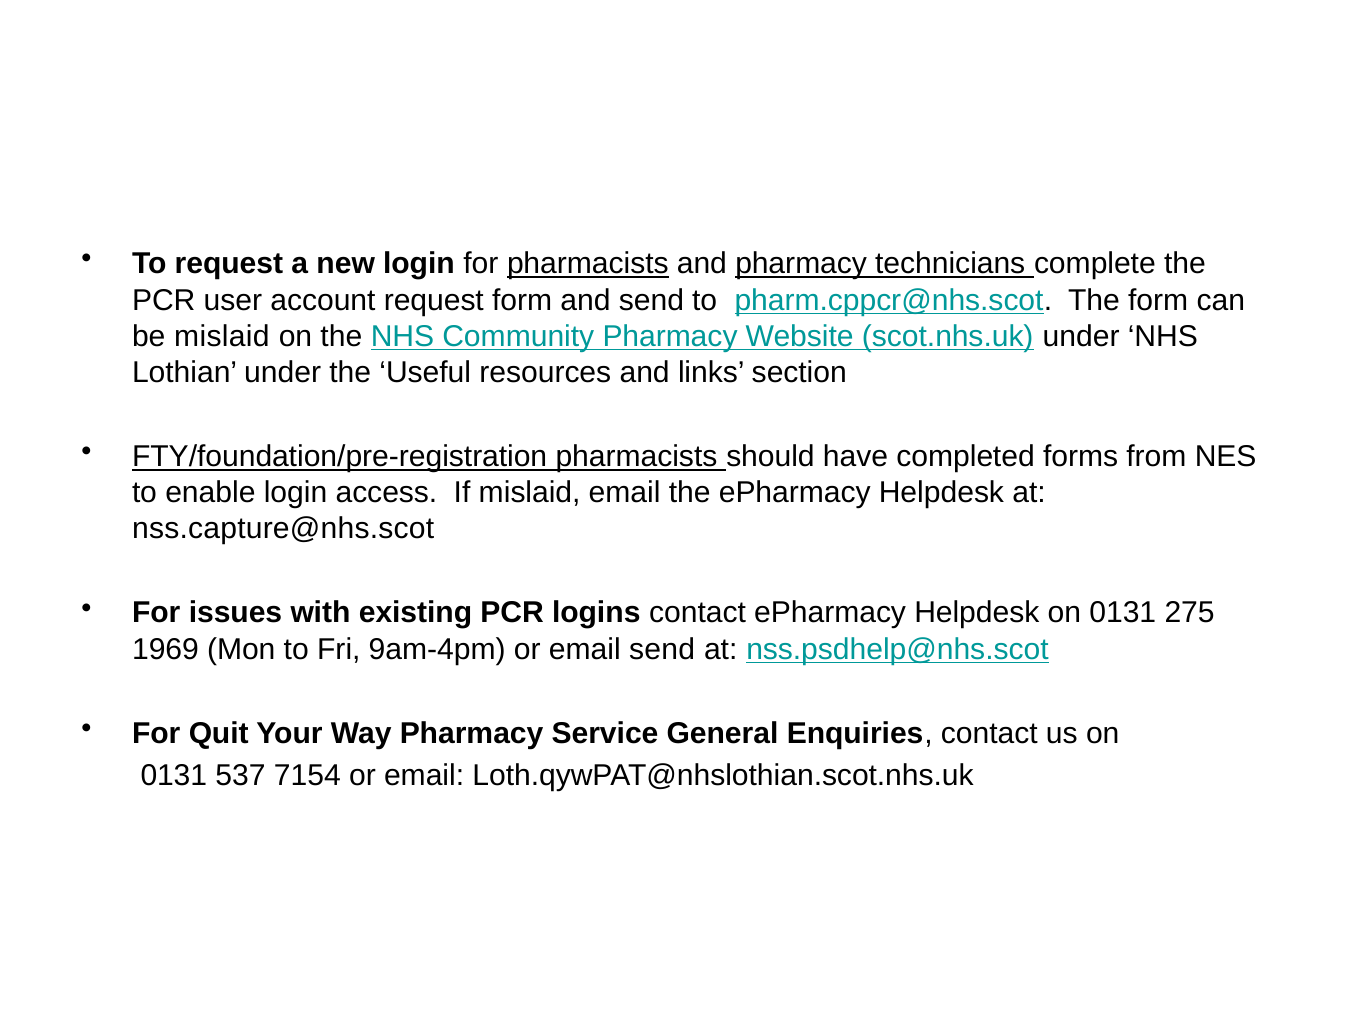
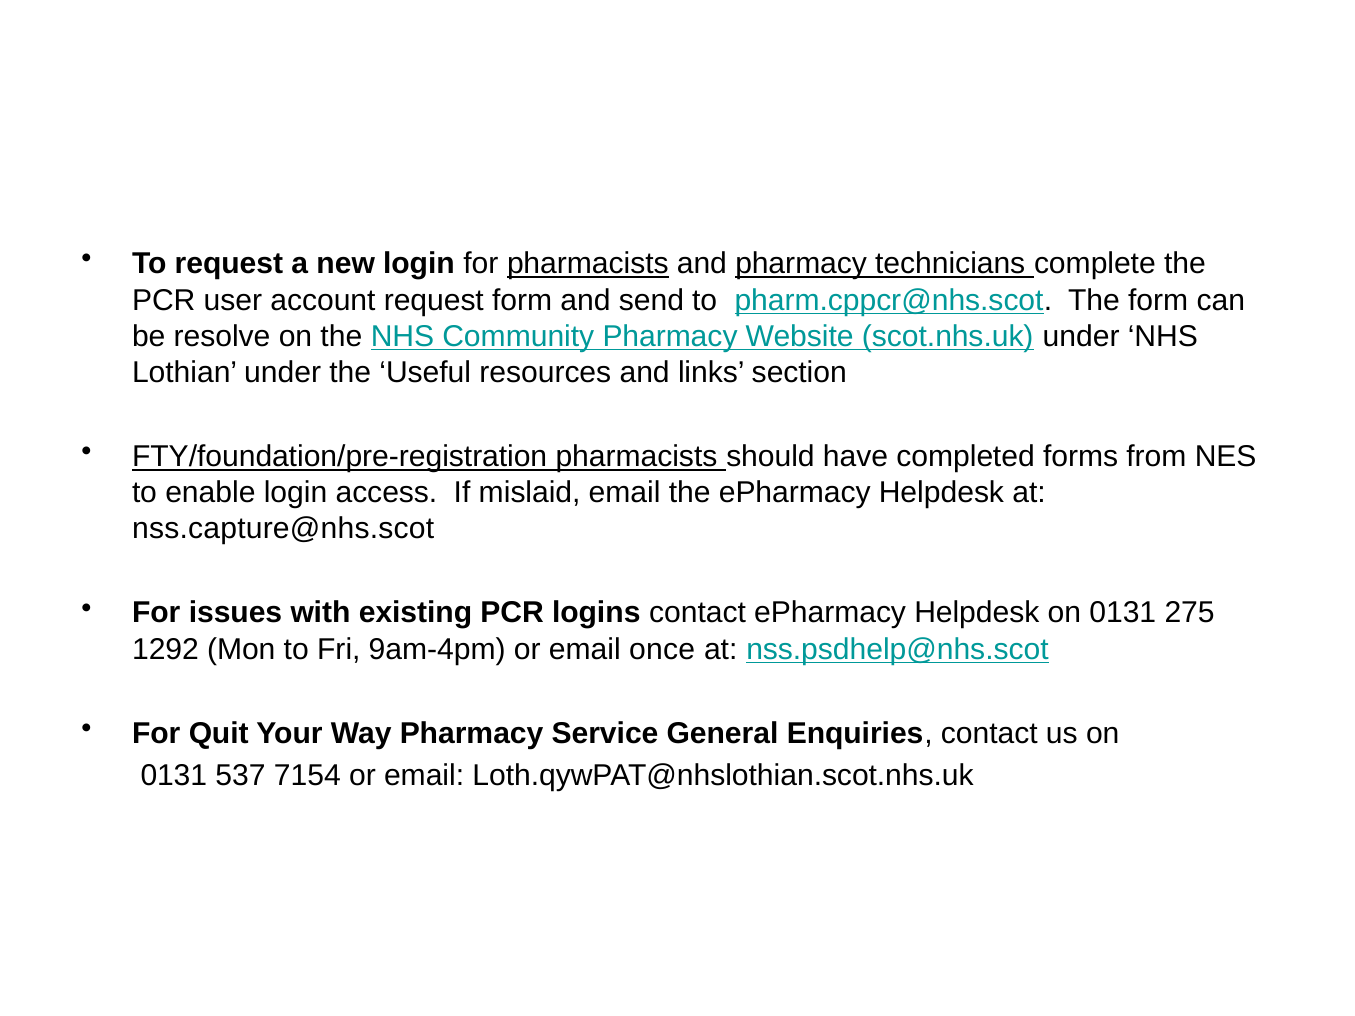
be mislaid: mislaid -> resolve
1969: 1969 -> 1292
email send: send -> once
